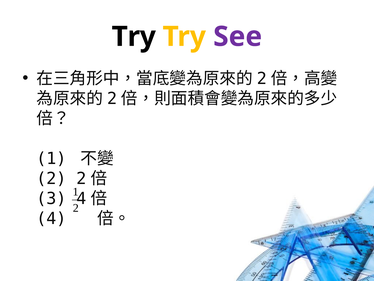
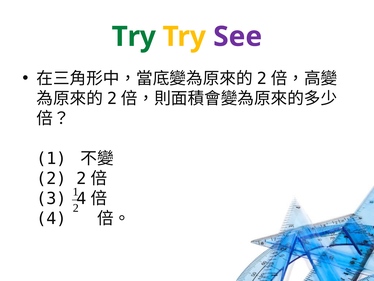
Try at (134, 37) colour: black -> green
